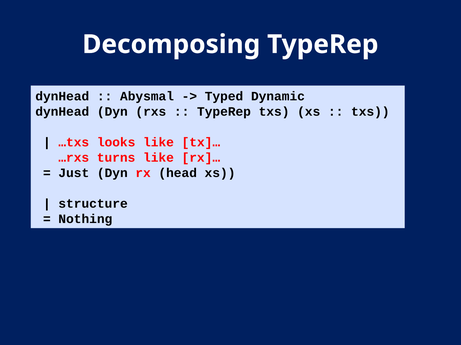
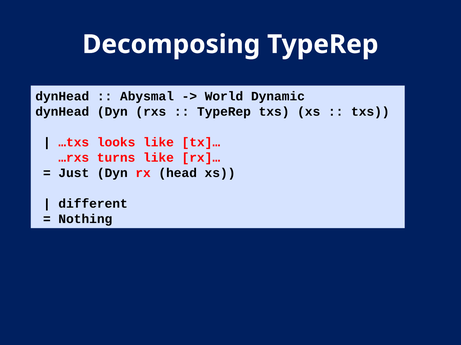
Typed: Typed -> World
structure: structure -> different
